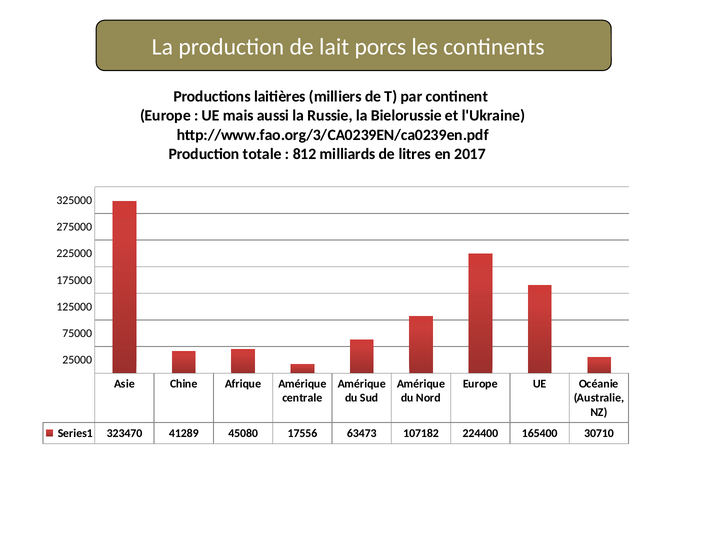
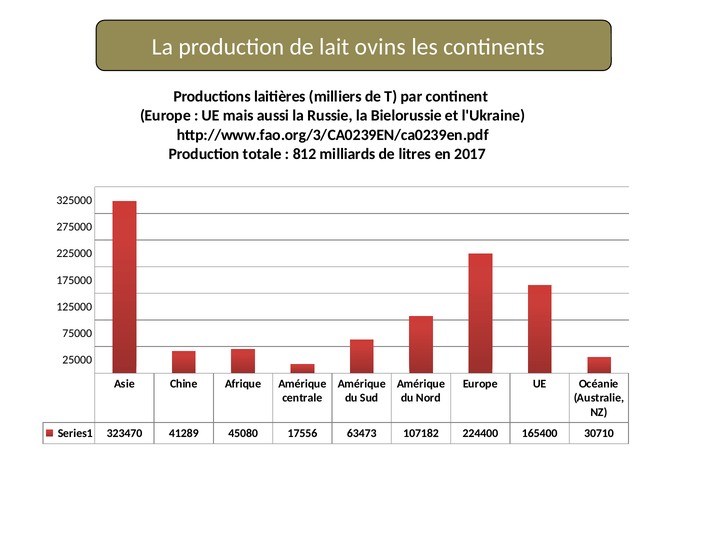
porcs: porcs -> ovins
